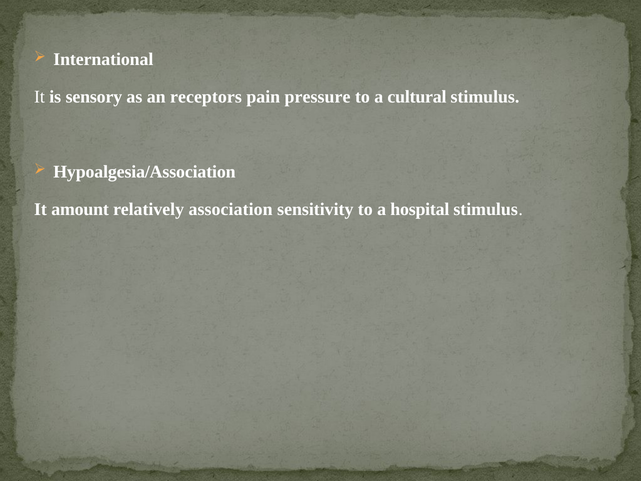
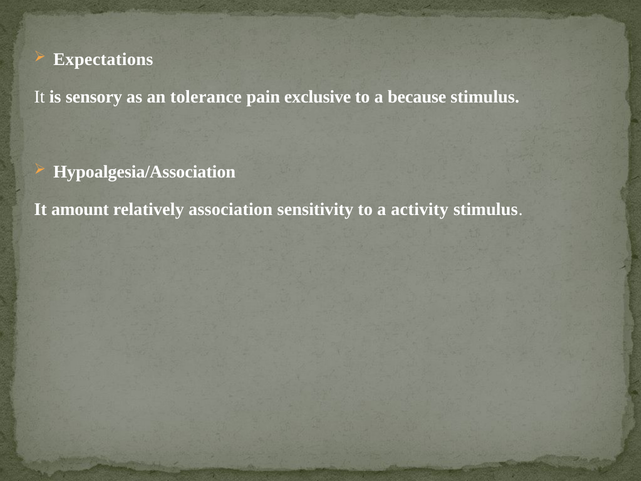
International: International -> Expectations
receptors: receptors -> tolerance
pressure: pressure -> exclusive
cultural: cultural -> because
hospital: hospital -> activity
